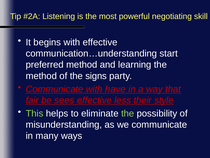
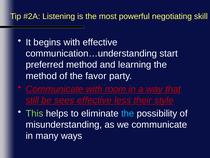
signs: signs -> favor
have: have -> room
fair: fair -> still
the at (128, 113) colour: light green -> light blue
